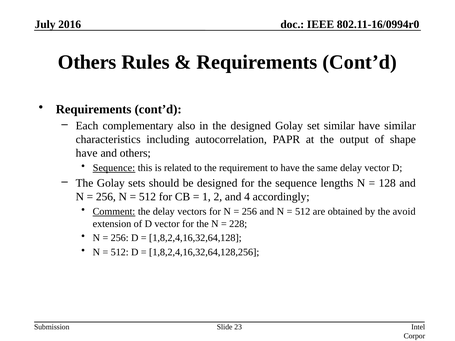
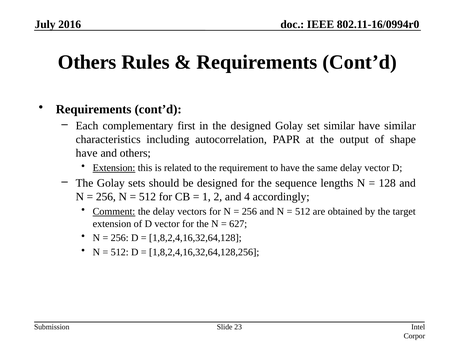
also: also -> first
Sequence at (114, 168): Sequence -> Extension
avoid: avoid -> target
228: 228 -> 627
